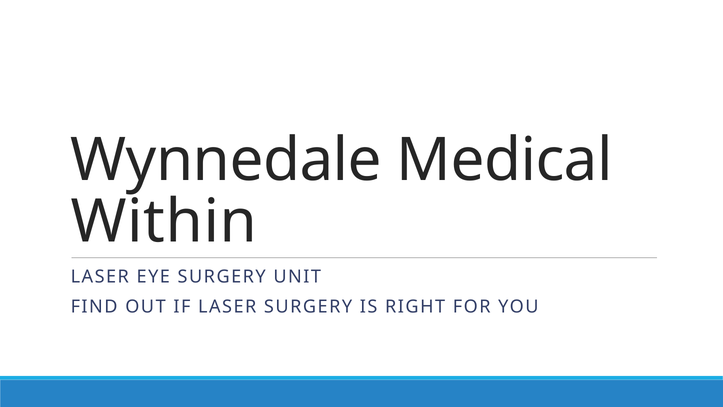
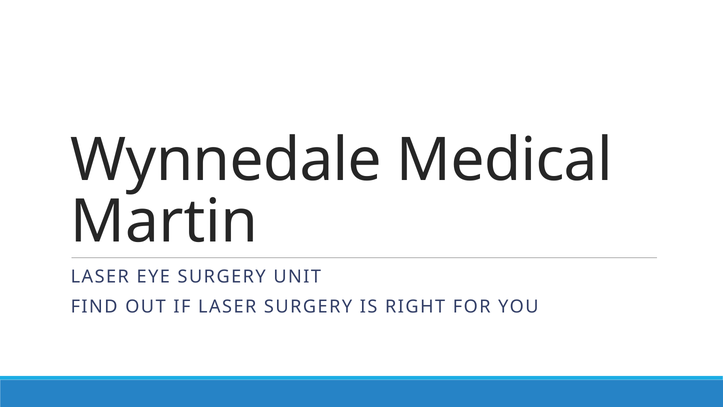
Within: Within -> Martin
